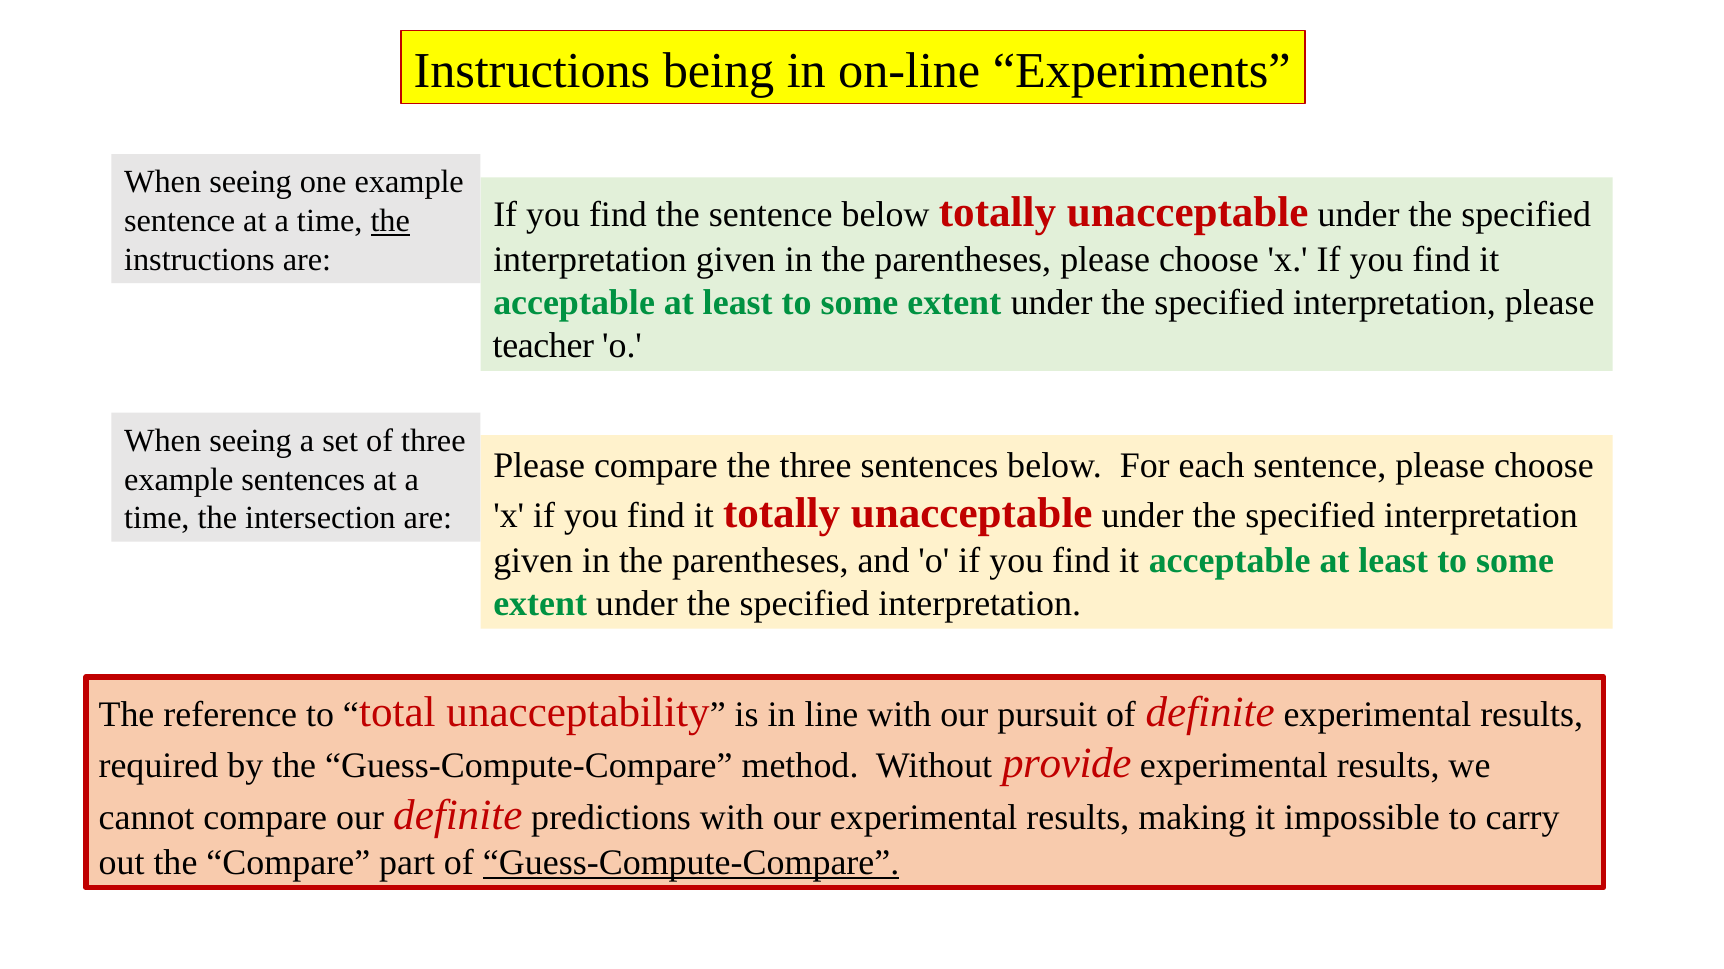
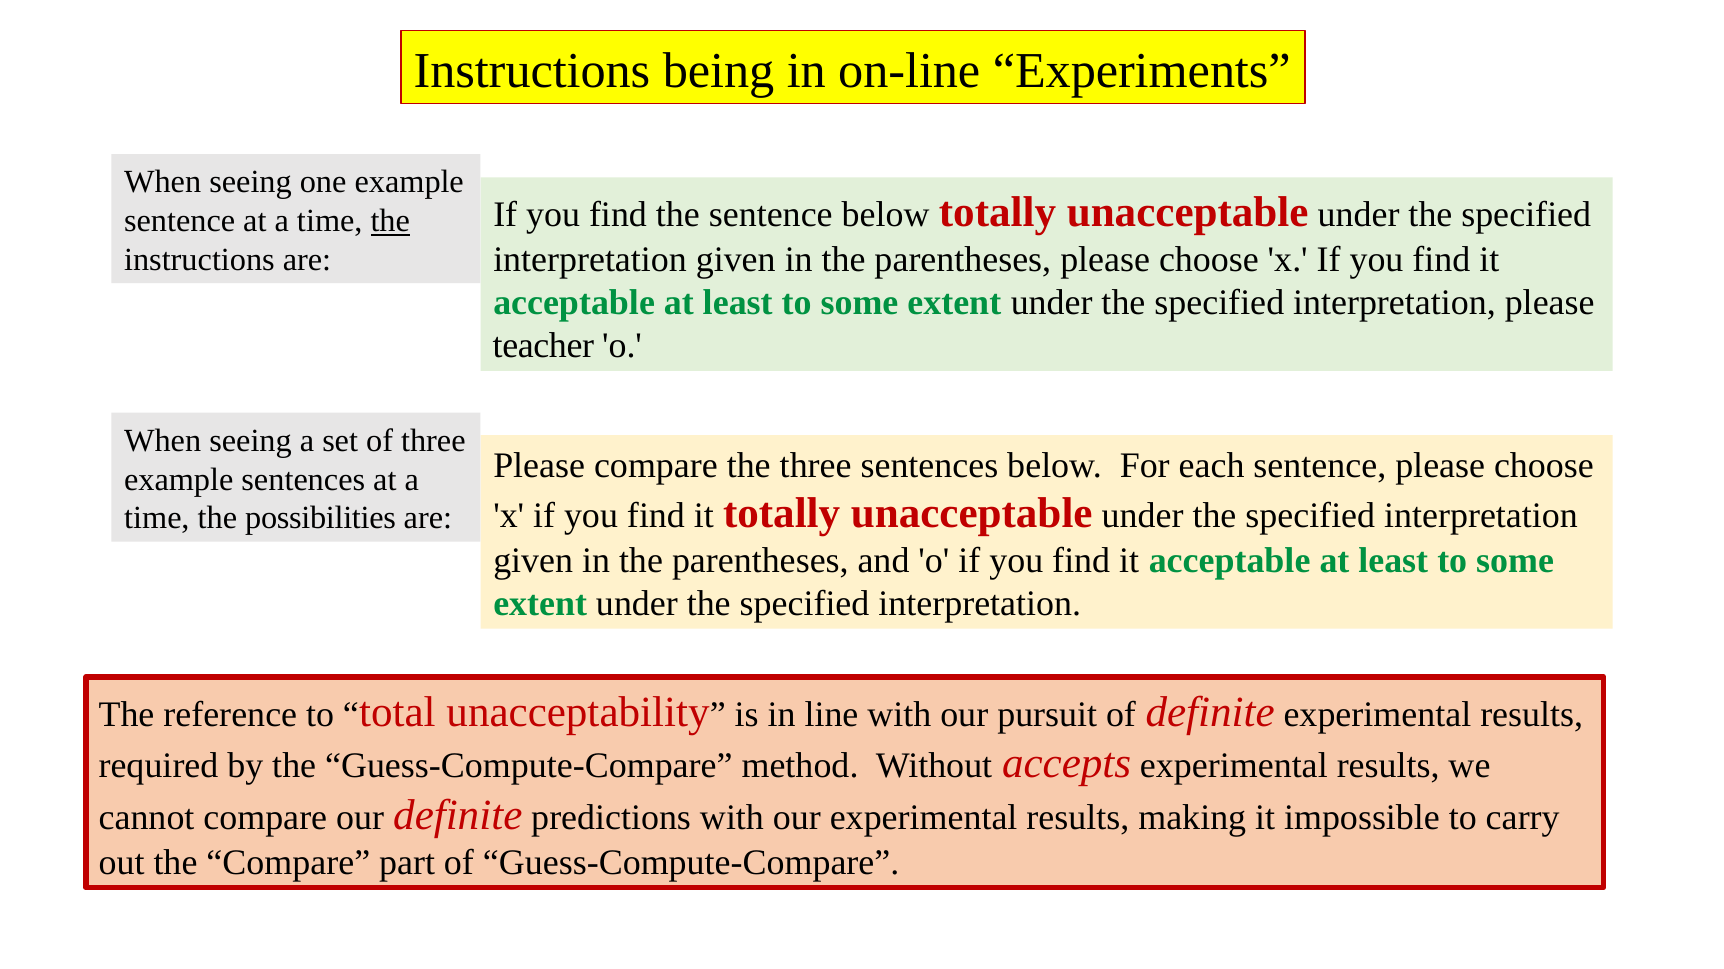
intersection: intersection -> possibilities
provide: provide -> accepts
Guess-Compute-Compare at (691, 863) underline: present -> none
